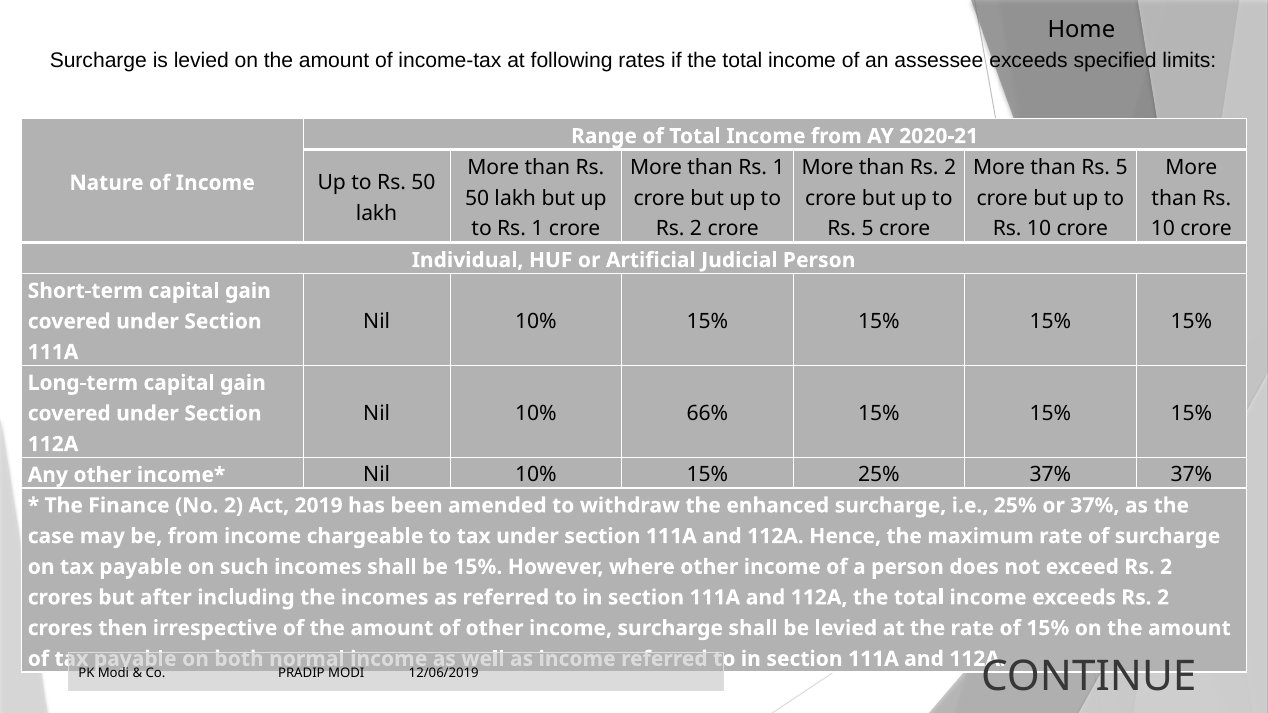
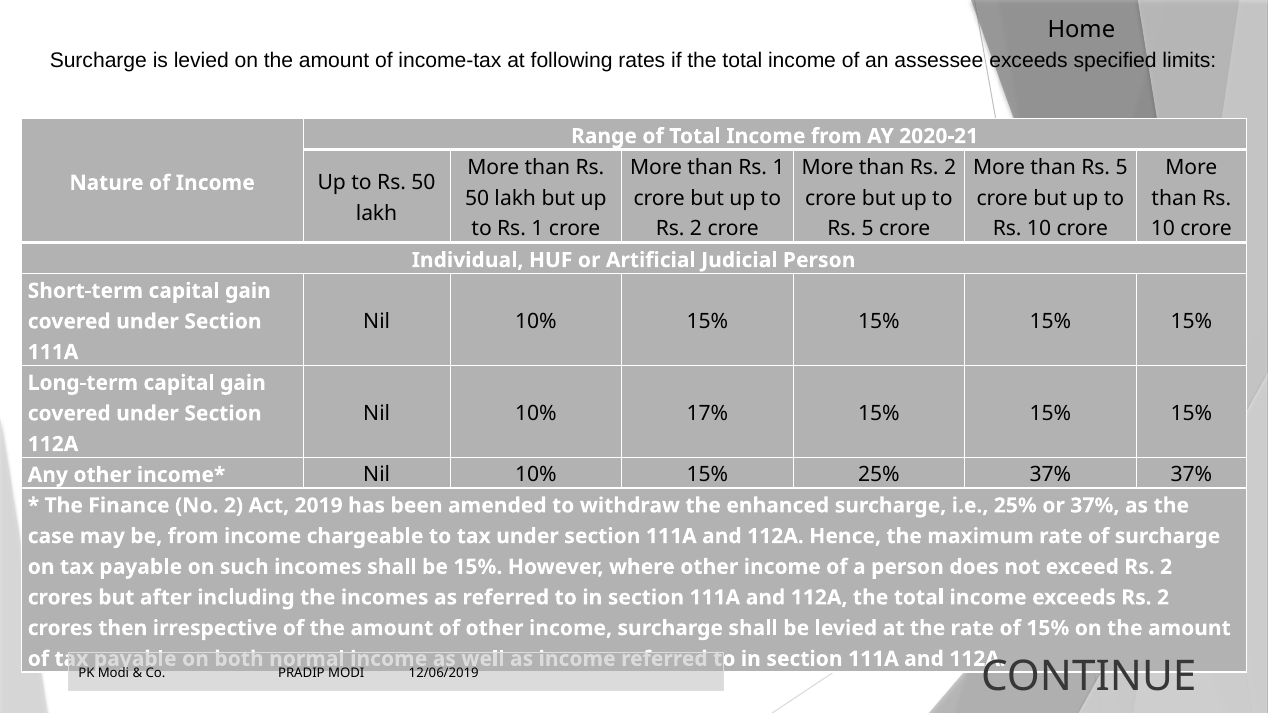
66%: 66% -> 17%
